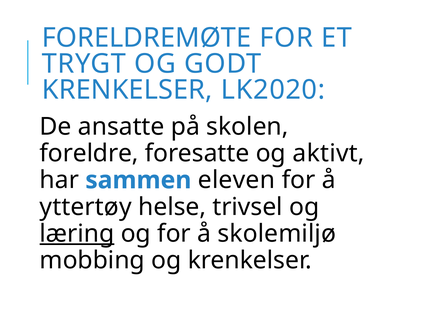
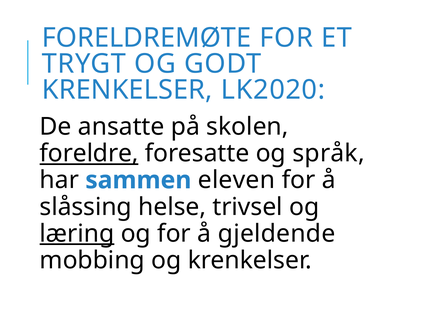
foreldre underline: none -> present
aktivt: aktivt -> språk
yttertøy: yttertøy -> slåssing
skolemiljø: skolemiljø -> gjeldende
